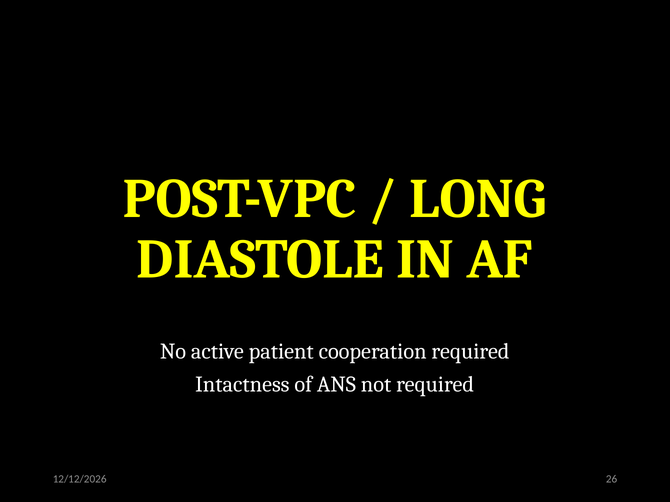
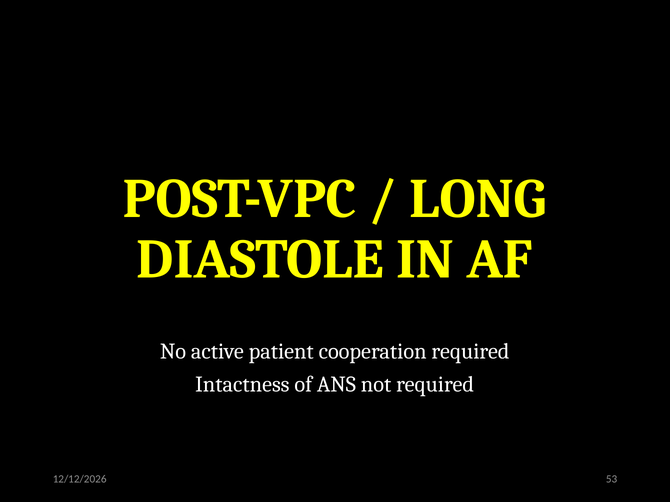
26: 26 -> 53
